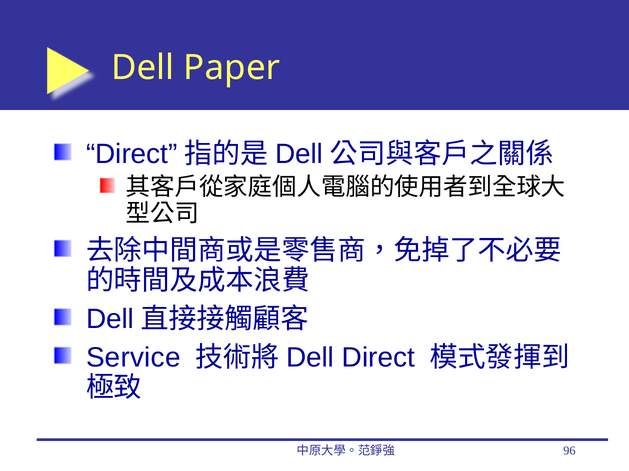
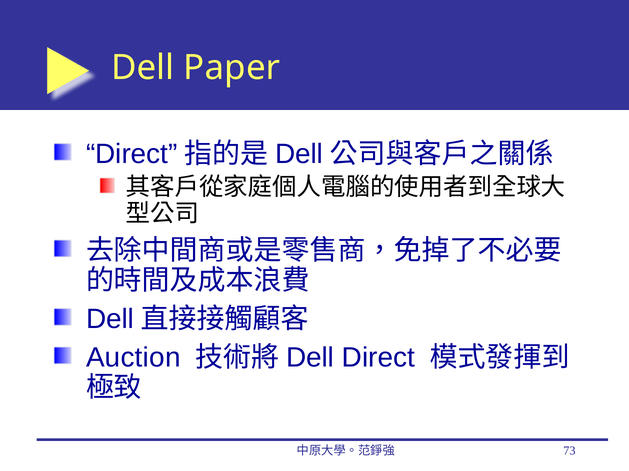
Service: Service -> Auction
96: 96 -> 73
